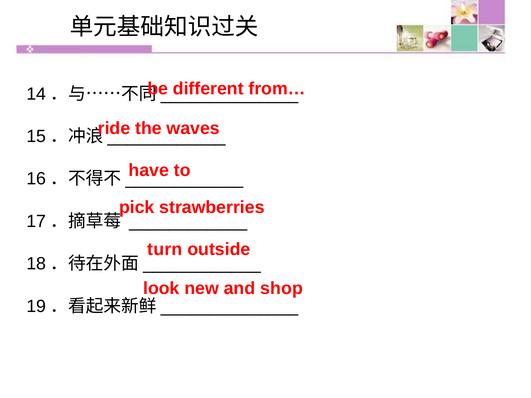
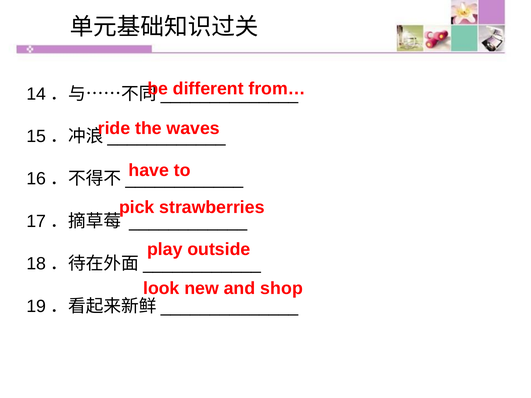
turn: turn -> play
